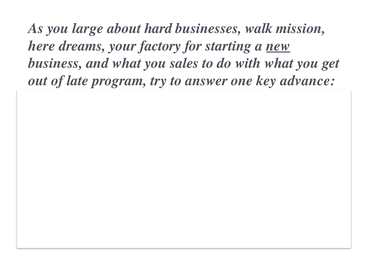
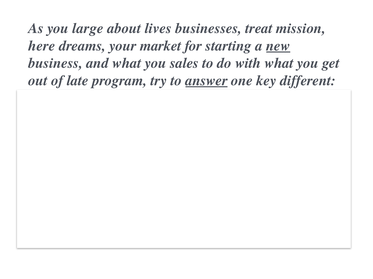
hard: hard -> lives
walk: walk -> treat
factory: factory -> market
answer underline: none -> present
advance: advance -> different
